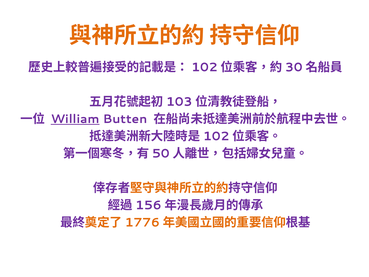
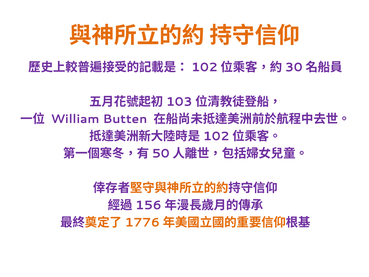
William underline: present -> none
